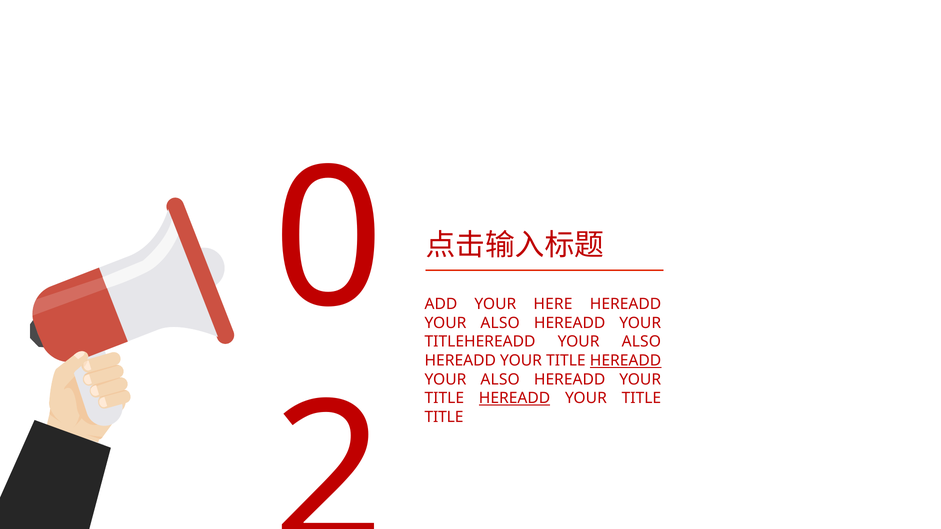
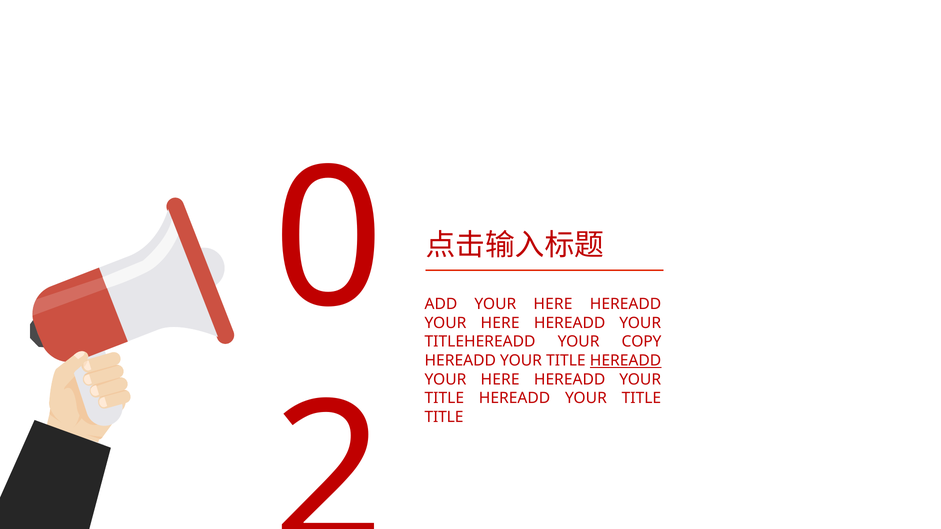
ALSO at (500, 323): ALSO -> HERE
TITLEHEREADD YOUR ALSO: ALSO -> COPY
ALSO at (500, 380): ALSO -> HERE
HEREADD at (515, 398) underline: present -> none
